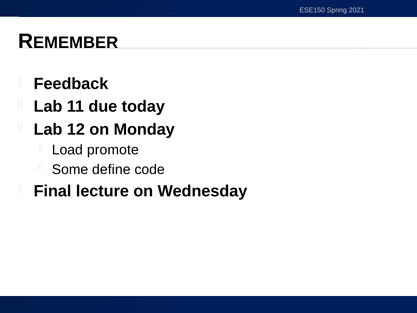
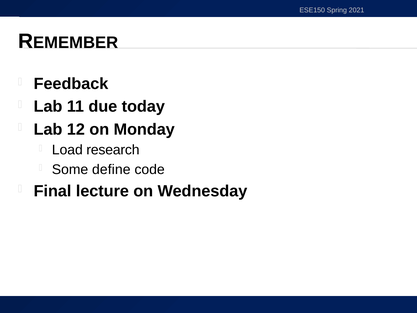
promote: promote -> research
